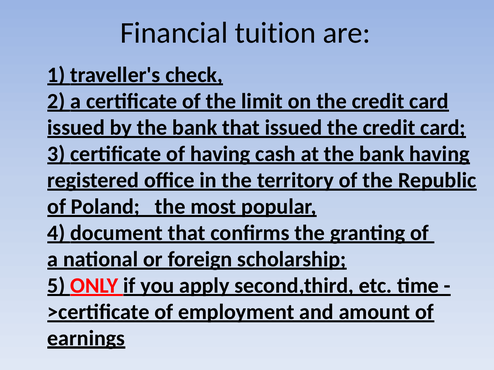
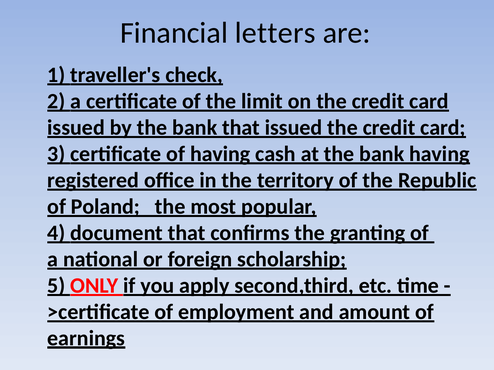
tuition: tuition -> letters
